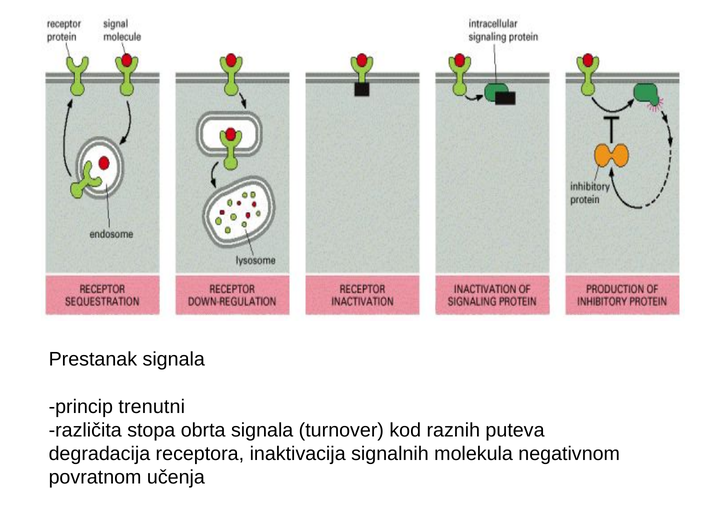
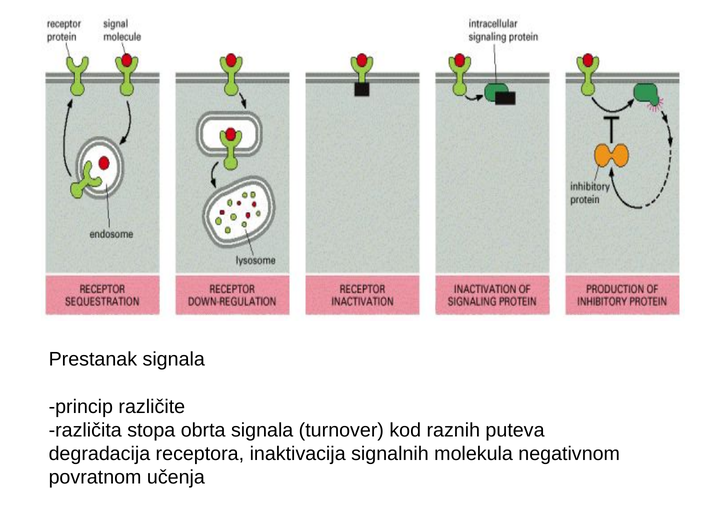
trenutni: trenutni -> različite
